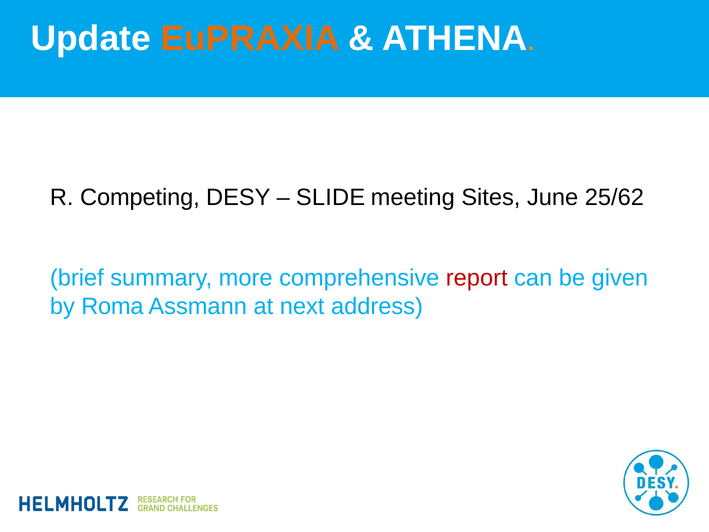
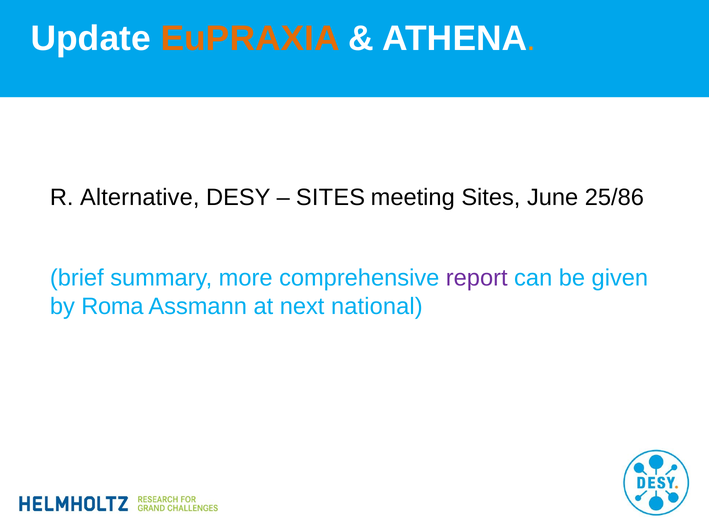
Competing: Competing -> Alternative
SLIDE at (331, 197): SLIDE -> SITES
25/62: 25/62 -> 25/86
report colour: red -> purple
address: address -> national
